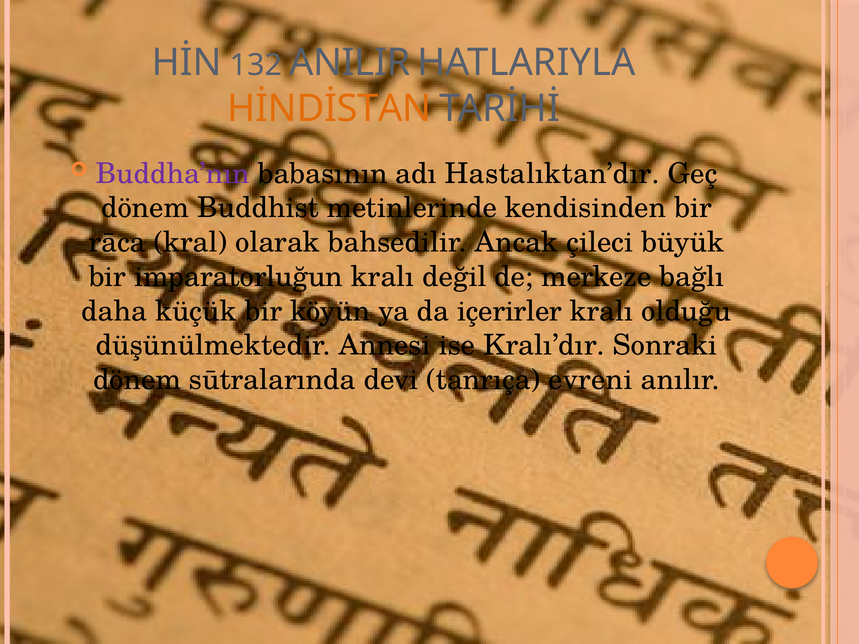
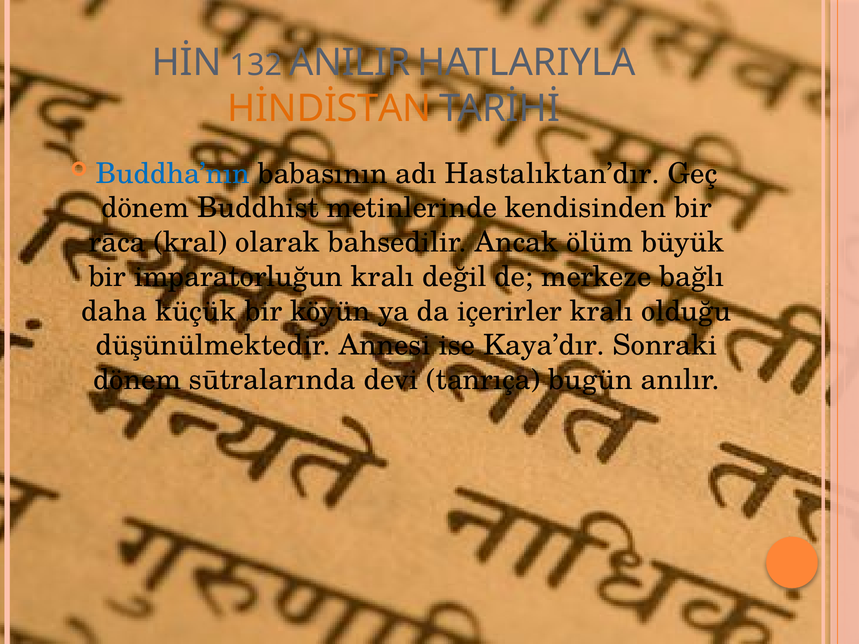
Buddha’nın colour: purple -> blue
çileci: çileci -> ölüm
Kralı’dır: Kralı’dır -> Kaya’dır
evreni: evreni -> bugün
